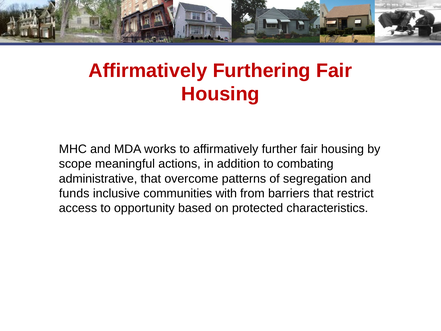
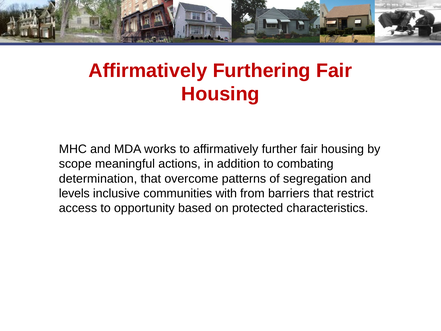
administrative: administrative -> determination
funds: funds -> levels
